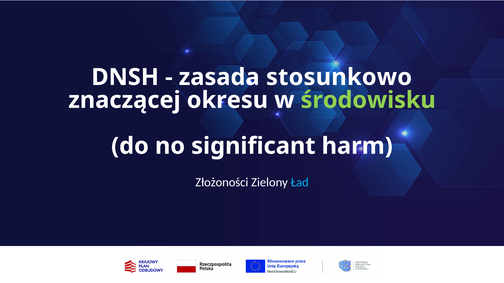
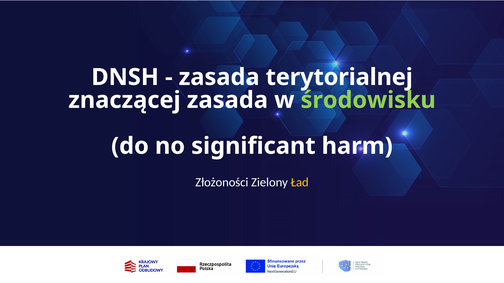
stosunkowo: stosunkowo -> terytorialnej
znaczącej okresu: okresu -> zasada
Ład colour: light blue -> yellow
